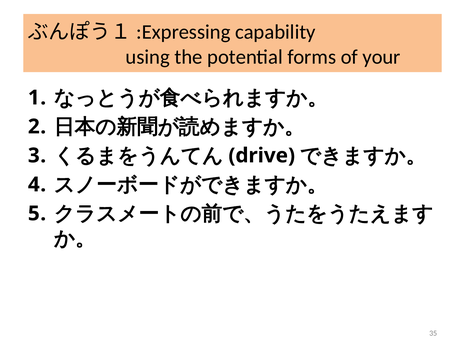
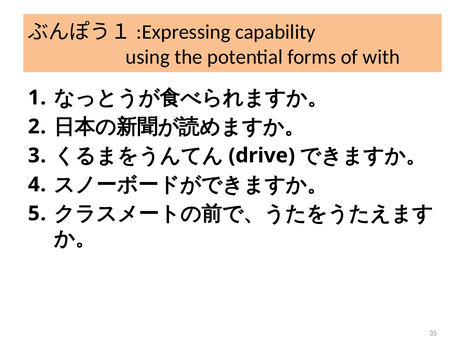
your: your -> with
